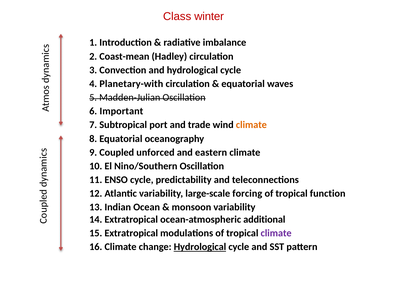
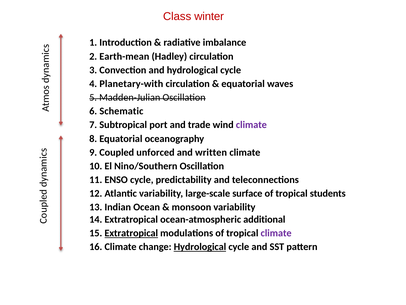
Coast-mean: Coast-mean -> Earth-mean
Important: Important -> Schematic
climate at (251, 125) colour: orange -> purple
eastern: eastern -> written
forcing: forcing -> surface
function: function -> students
Extratropical at (131, 233) underline: none -> present
